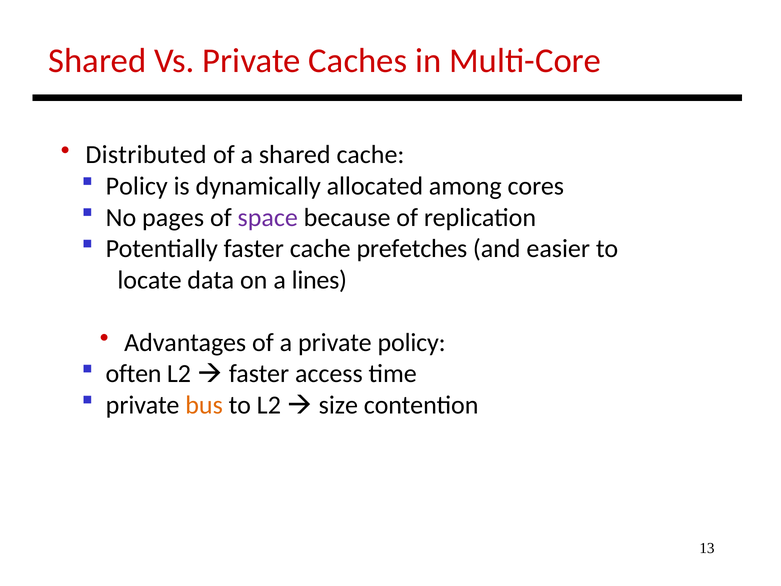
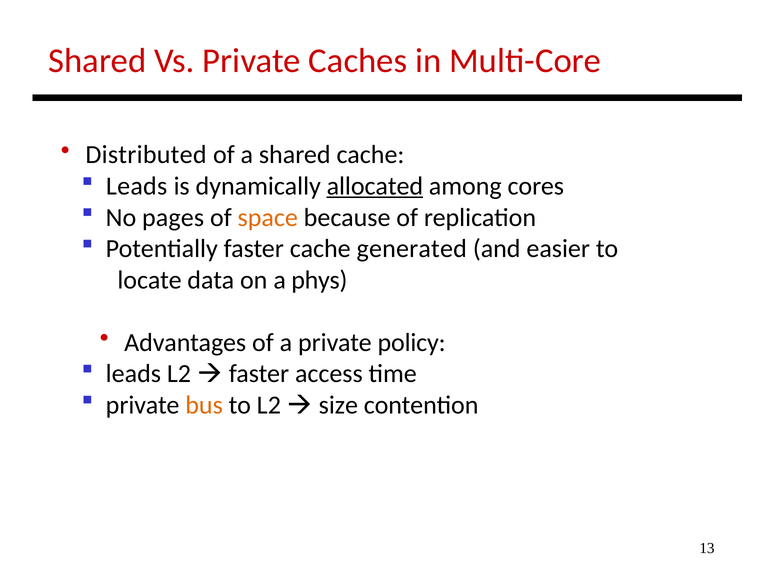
Policy at (137, 186): Policy -> Leads
allocated underline: none -> present
space colour: purple -> orange
prefetches: prefetches -> generated
lines: lines -> phys
often at (134, 374): often -> leads
